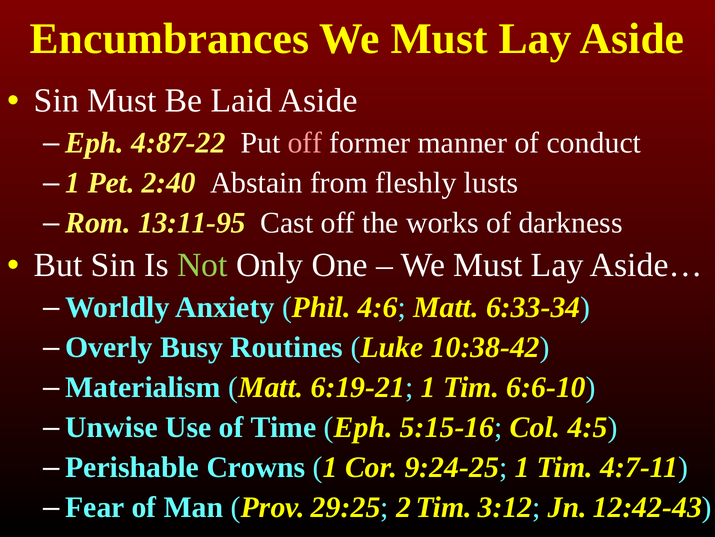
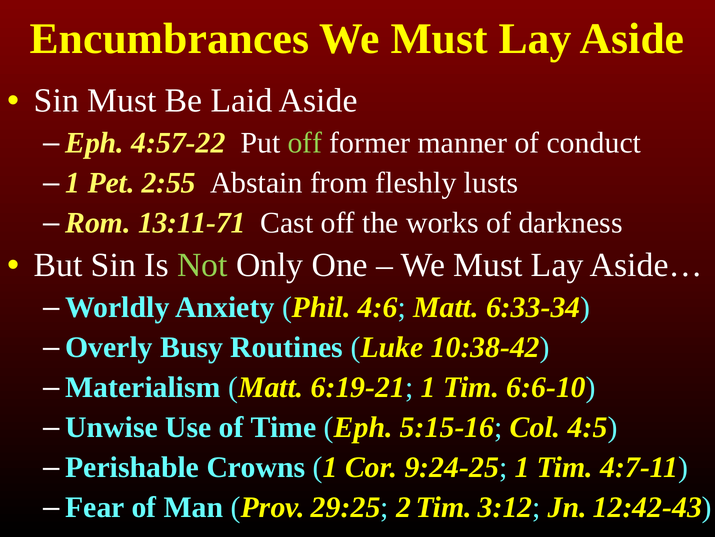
4:87-22: 4:87-22 -> 4:57-22
off at (305, 143) colour: pink -> light green
2:40: 2:40 -> 2:55
13:11-95: 13:11-95 -> 13:11-71
